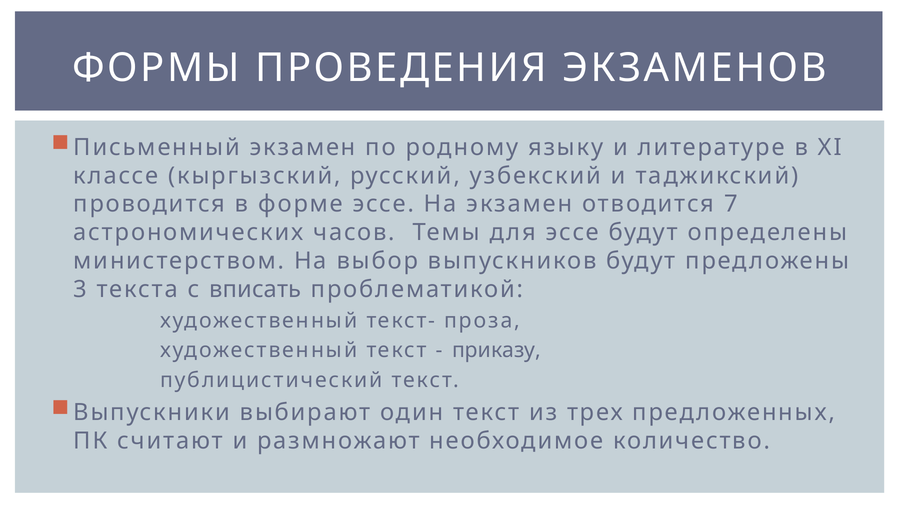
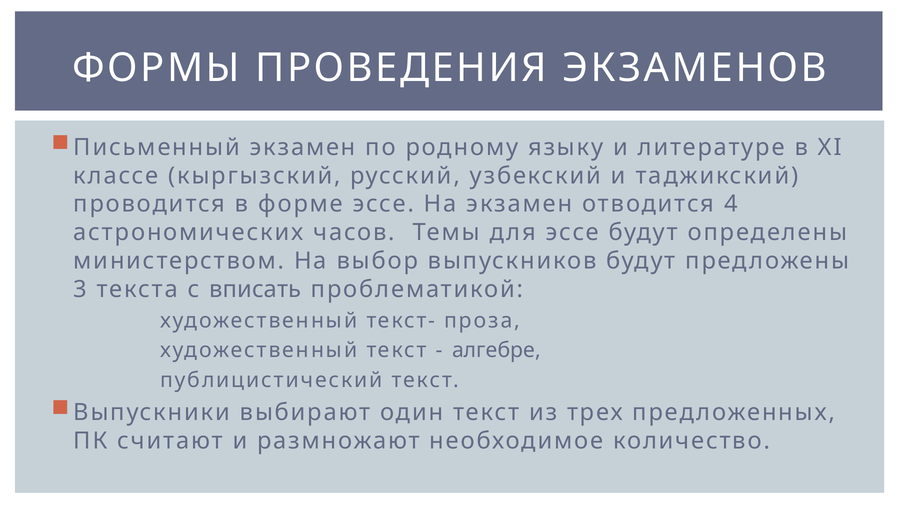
7: 7 -> 4
приказу: приказу -> алгебре
